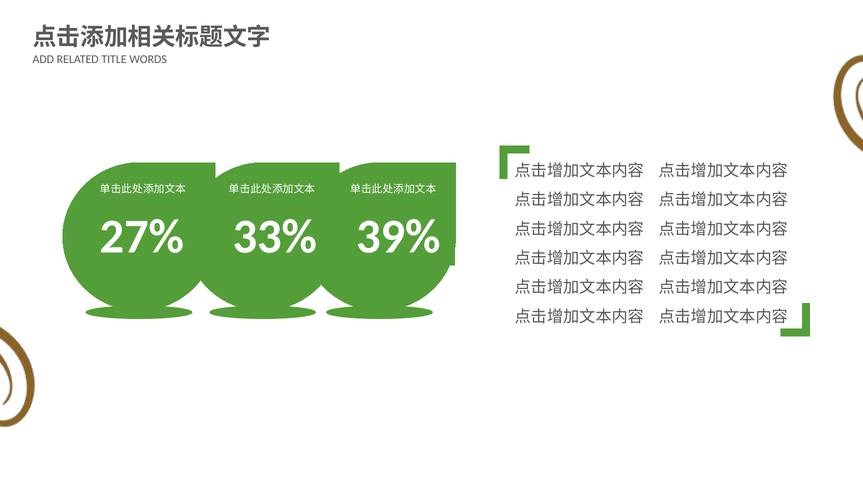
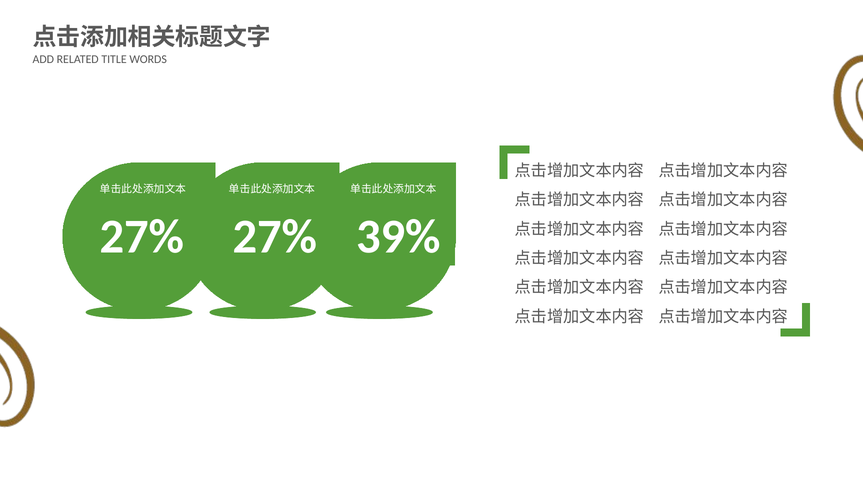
33% at (275, 236): 33% -> 27%
